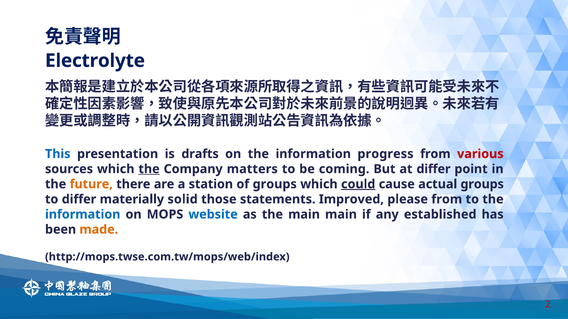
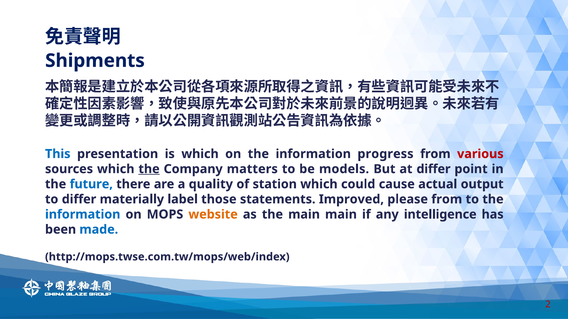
Electrolyte: Electrolyte -> Shipments
is drafts: drafts -> which
coming: coming -> models
future colour: orange -> blue
station: station -> quality
of groups: groups -> station
could underline: present -> none
actual groups: groups -> output
solid: solid -> label
website colour: blue -> orange
established: established -> intelligence
made colour: orange -> blue
